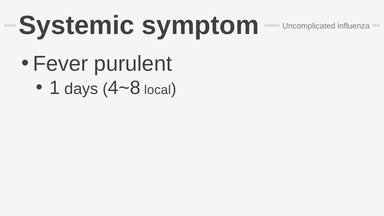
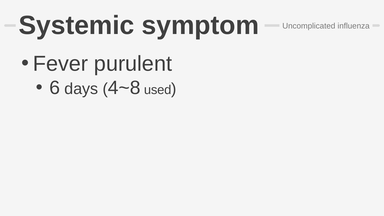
1: 1 -> 6
local: local -> used
